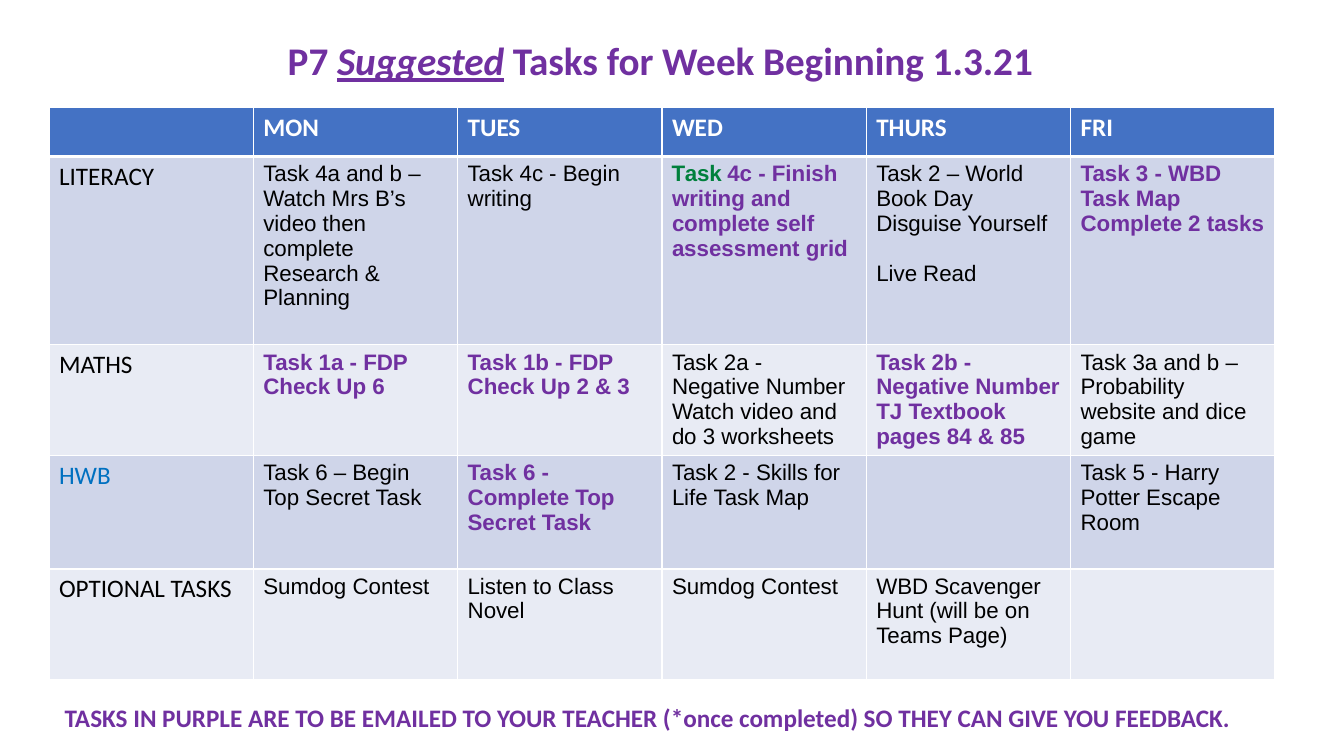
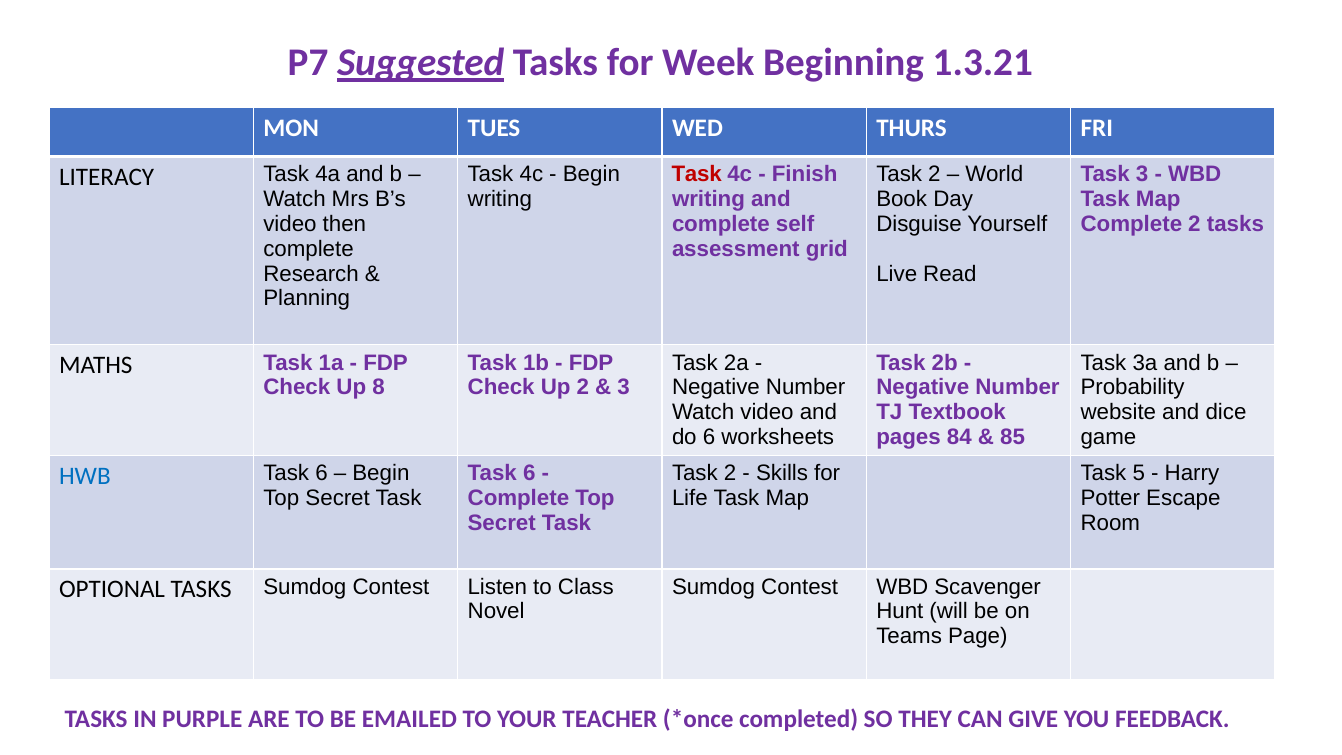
Task at (697, 174) colour: green -> red
Up 6: 6 -> 8
do 3: 3 -> 6
